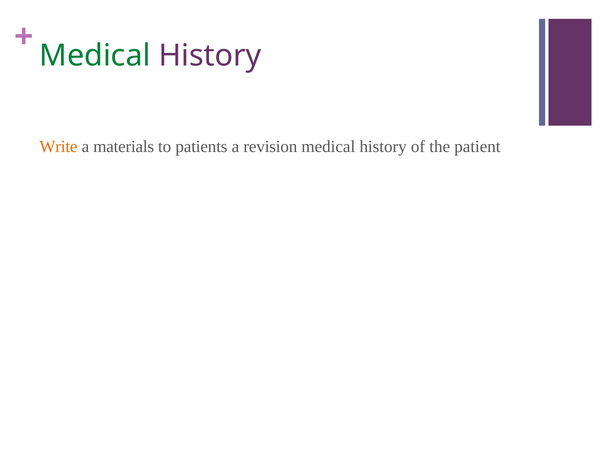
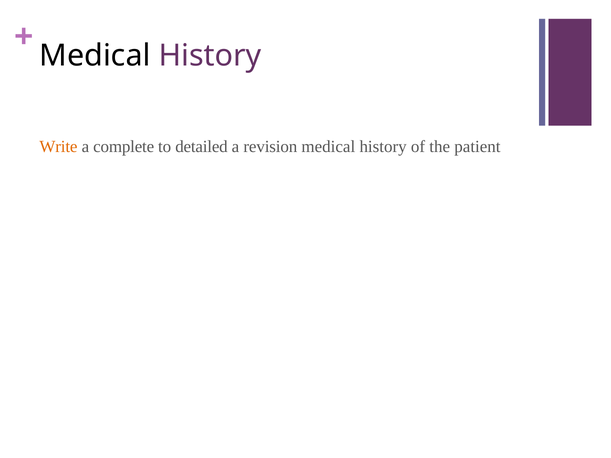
Medical at (95, 56) colour: green -> black
materials: materials -> complete
patients: patients -> detailed
